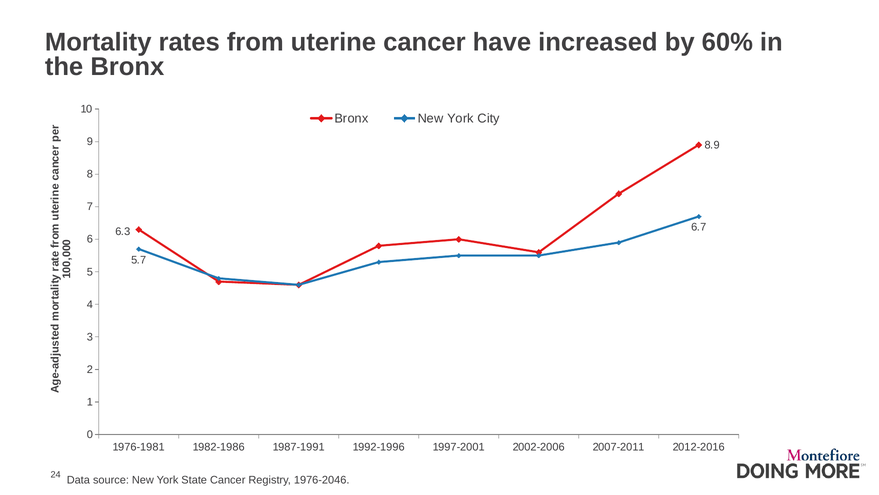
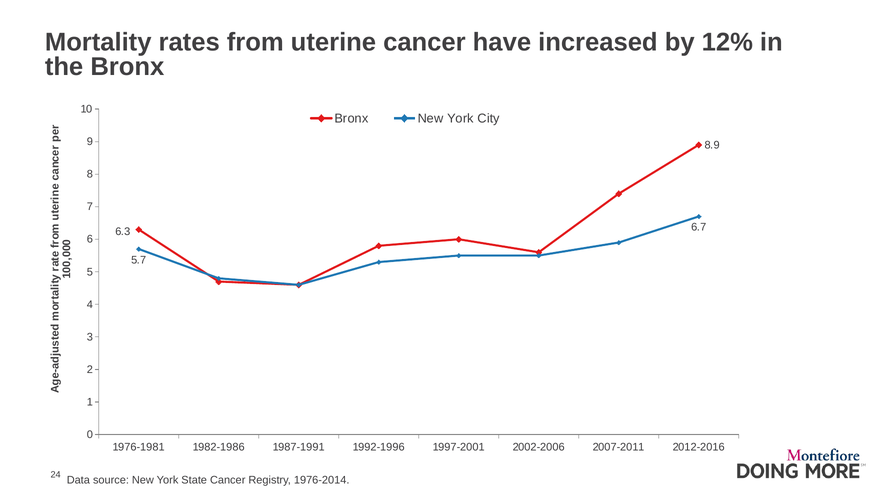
60%: 60% -> 12%
1976-2046: 1976-2046 -> 1976-2014
